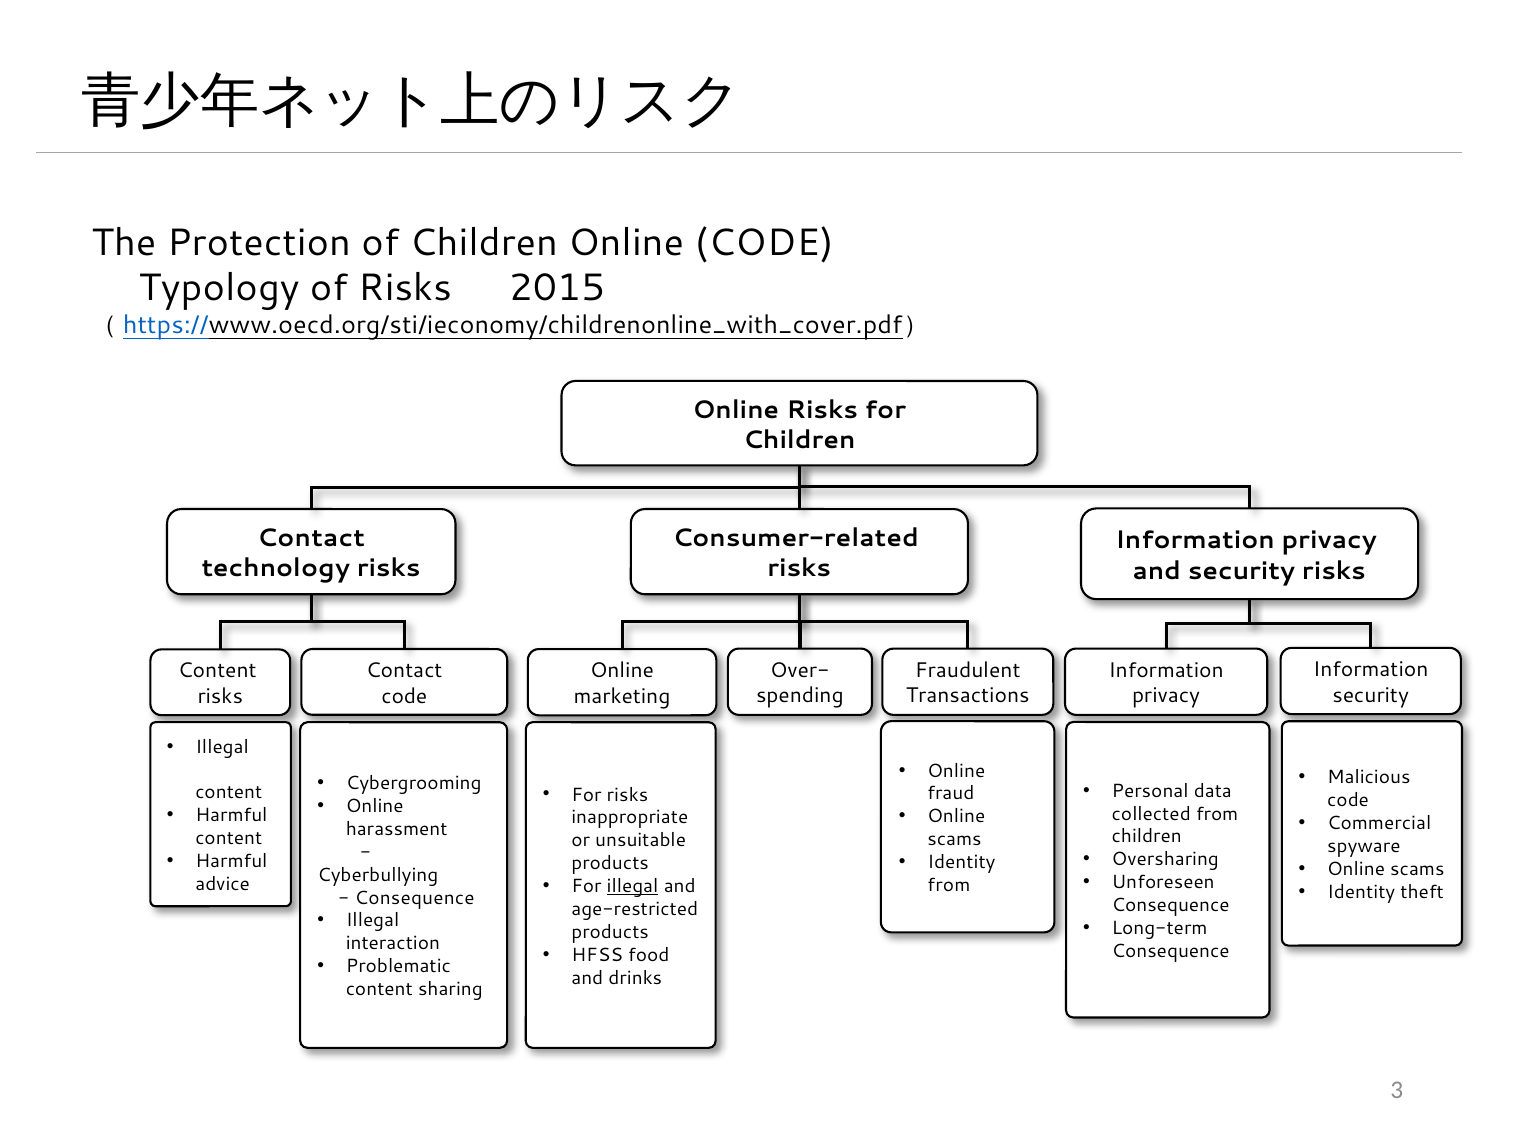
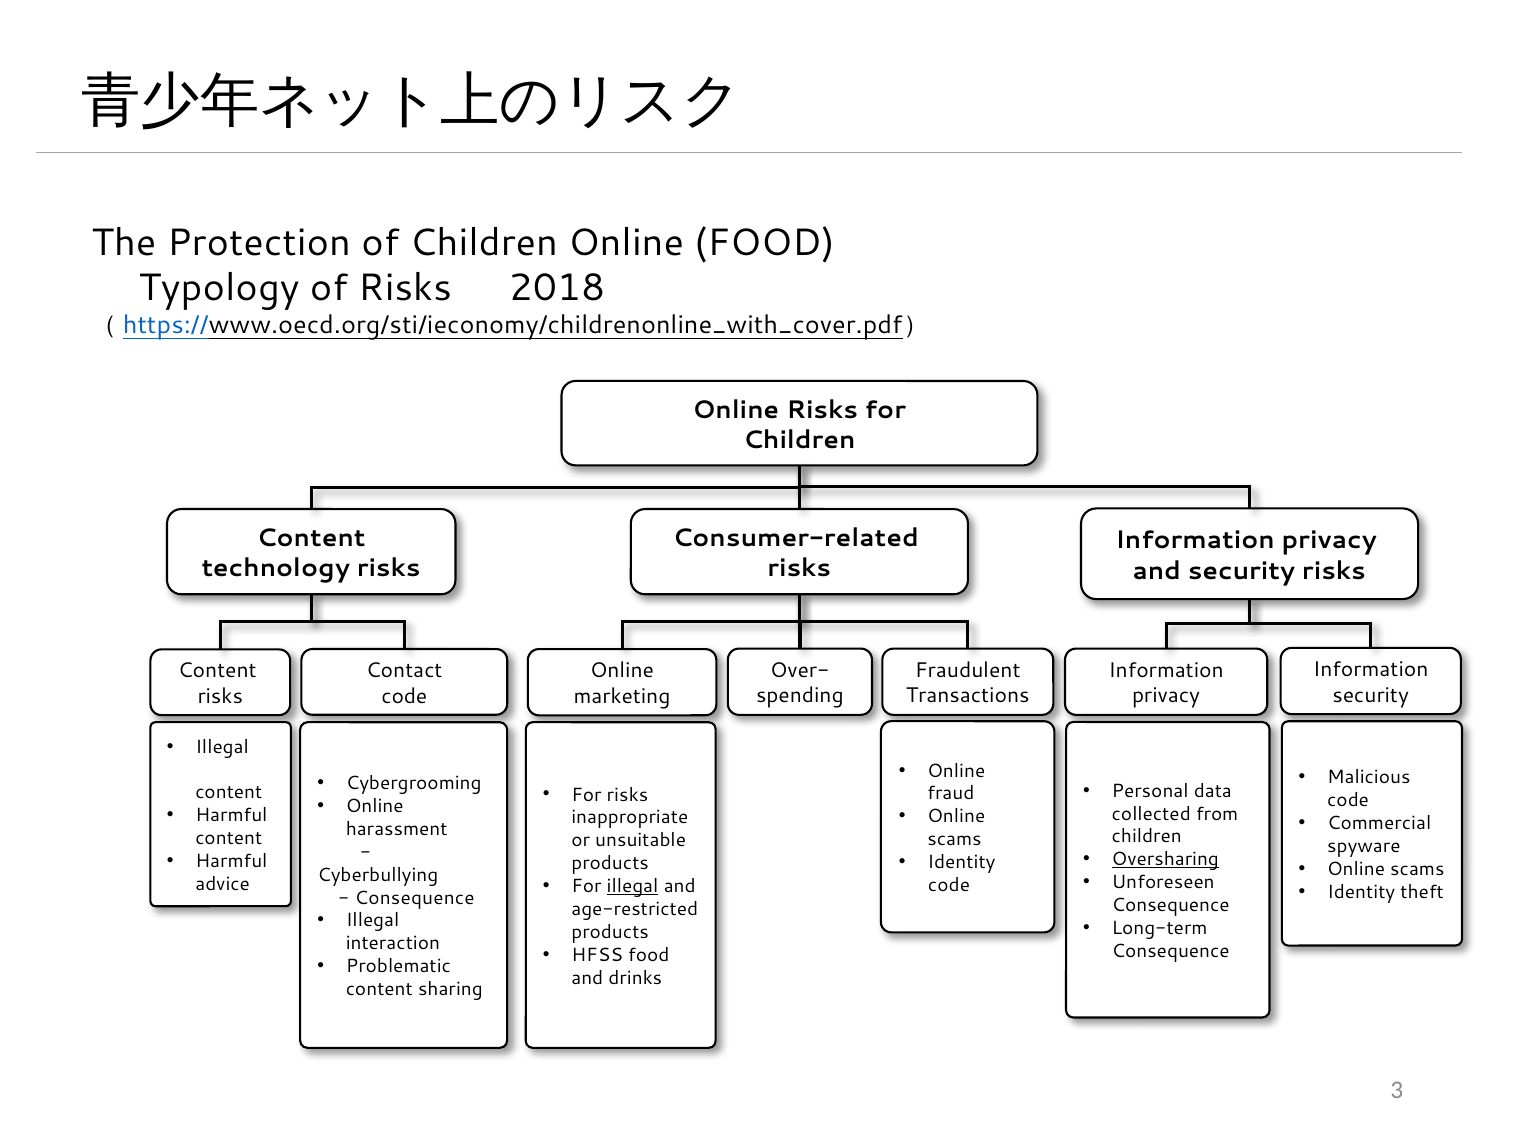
Online CODE: CODE -> FOOD
2015: 2015 -> 2018
Contact at (311, 538): Contact -> Content
Oversharing underline: none -> present
from at (949, 886): from -> code
